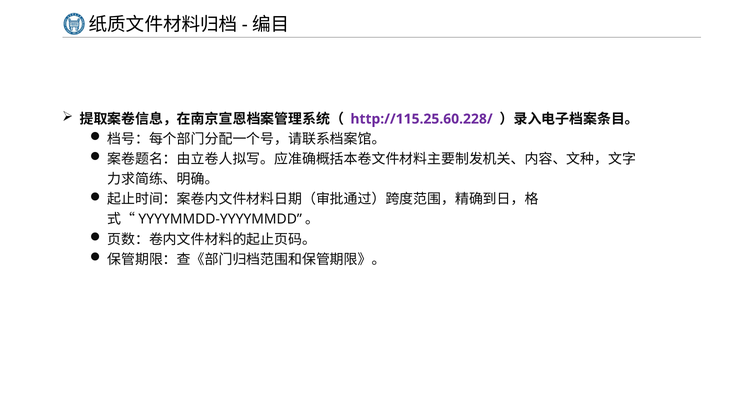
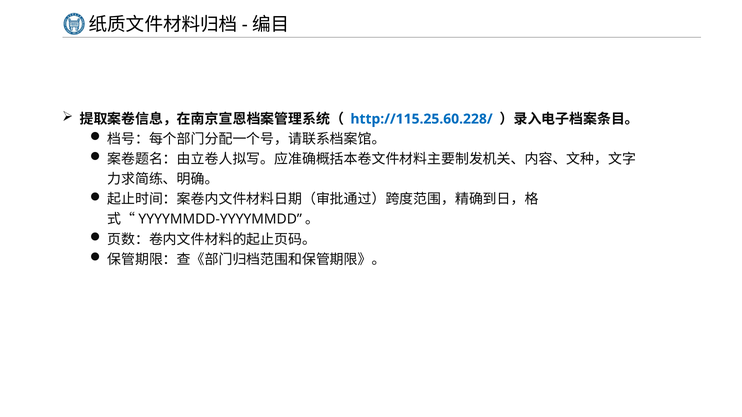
http://115.25.60.228/ colour: purple -> blue
